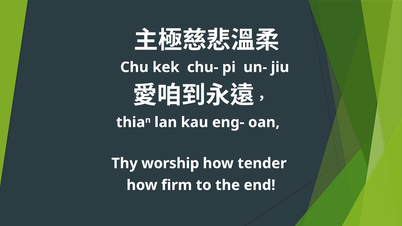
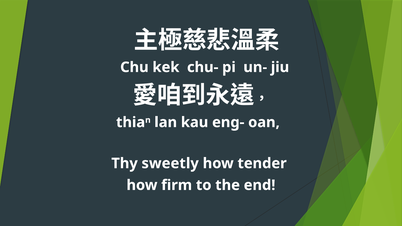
worship: worship -> sweetly
